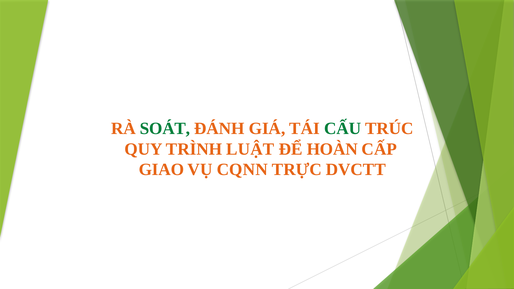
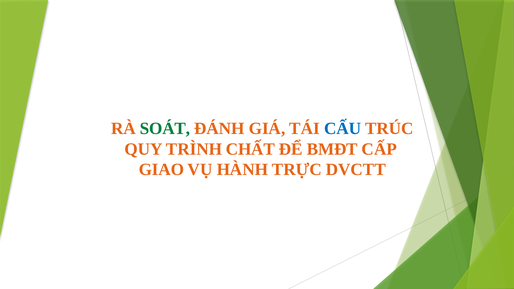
CẤU colour: green -> blue
LUẬT: LUẬT -> CHẤT
HOÀN: HOÀN -> BMĐT
CQNN: CQNN -> HÀNH
